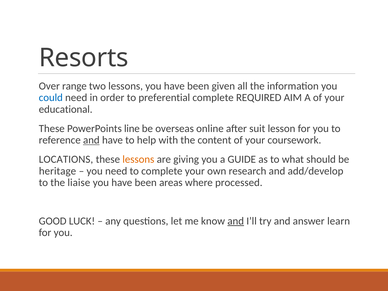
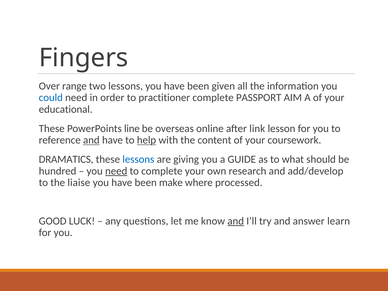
Resorts: Resorts -> Fingers
preferential: preferential -> practitioner
REQUIRED: REQUIRED -> PASSPORT
suit: suit -> link
help underline: none -> present
LOCATIONS: LOCATIONS -> DRAMATICS
lessons at (138, 159) colour: orange -> blue
heritage: heritage -> hundred
need at (116, 171) underline: none -> present
areas: areas -> make
